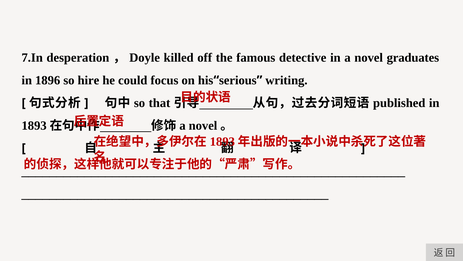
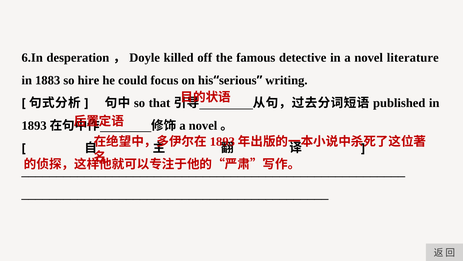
7.In: 7.In -> 6.In
graduates: graduates -> literature
1896: 1896 -> 1883
